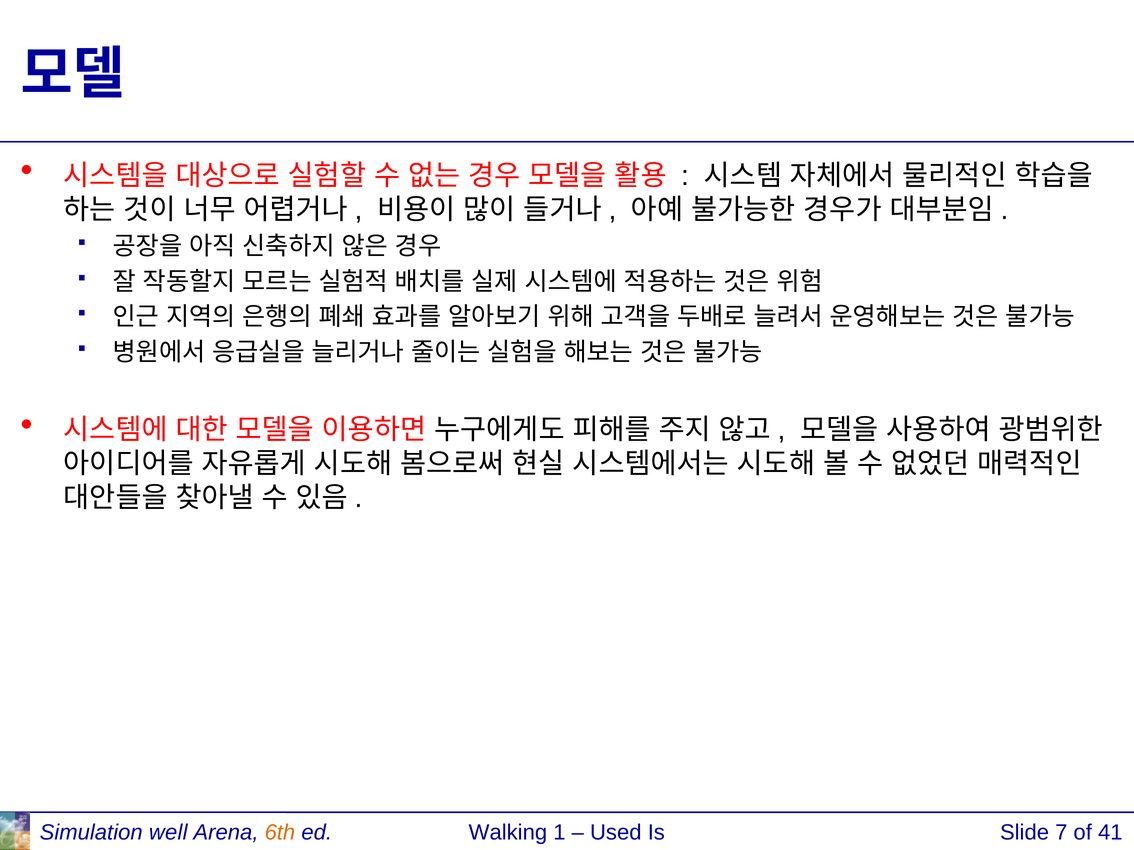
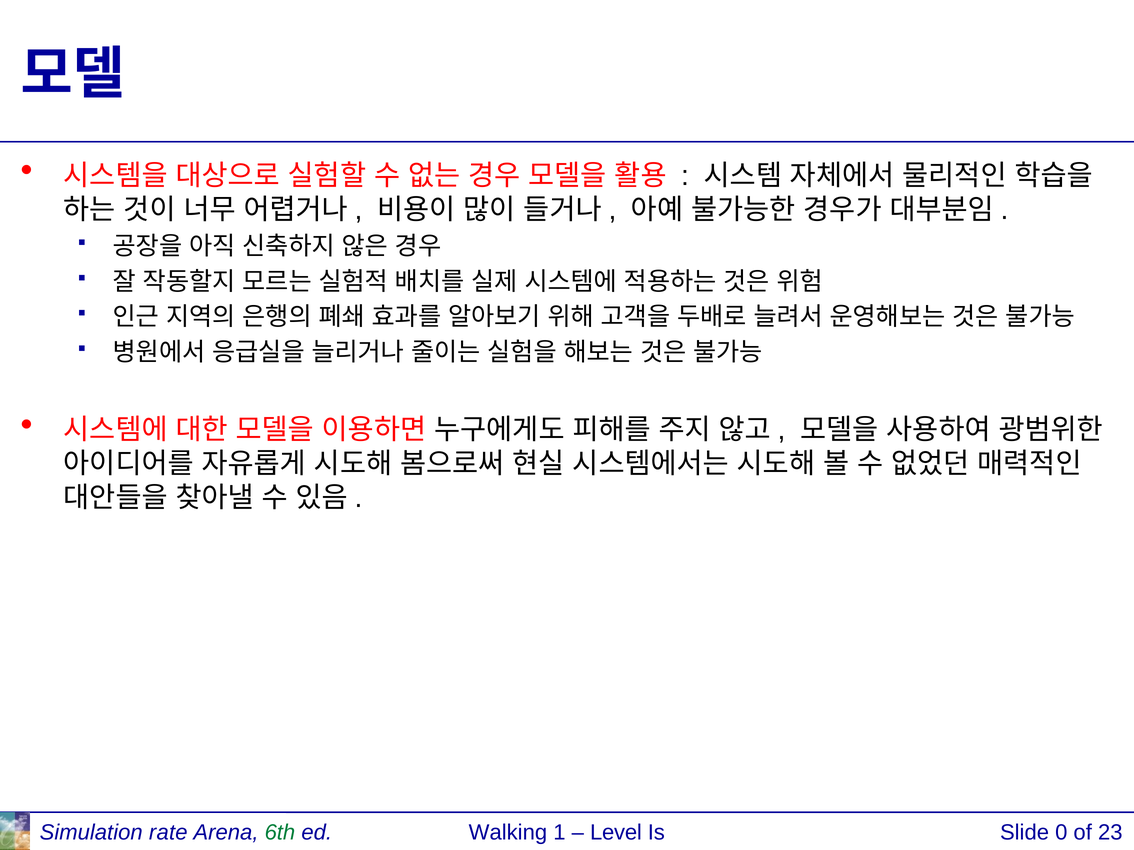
well: well -> rate
6th colour: orange -> green
Used: Used -> Level
7: 7 -> 0
41: 41 -> 23
